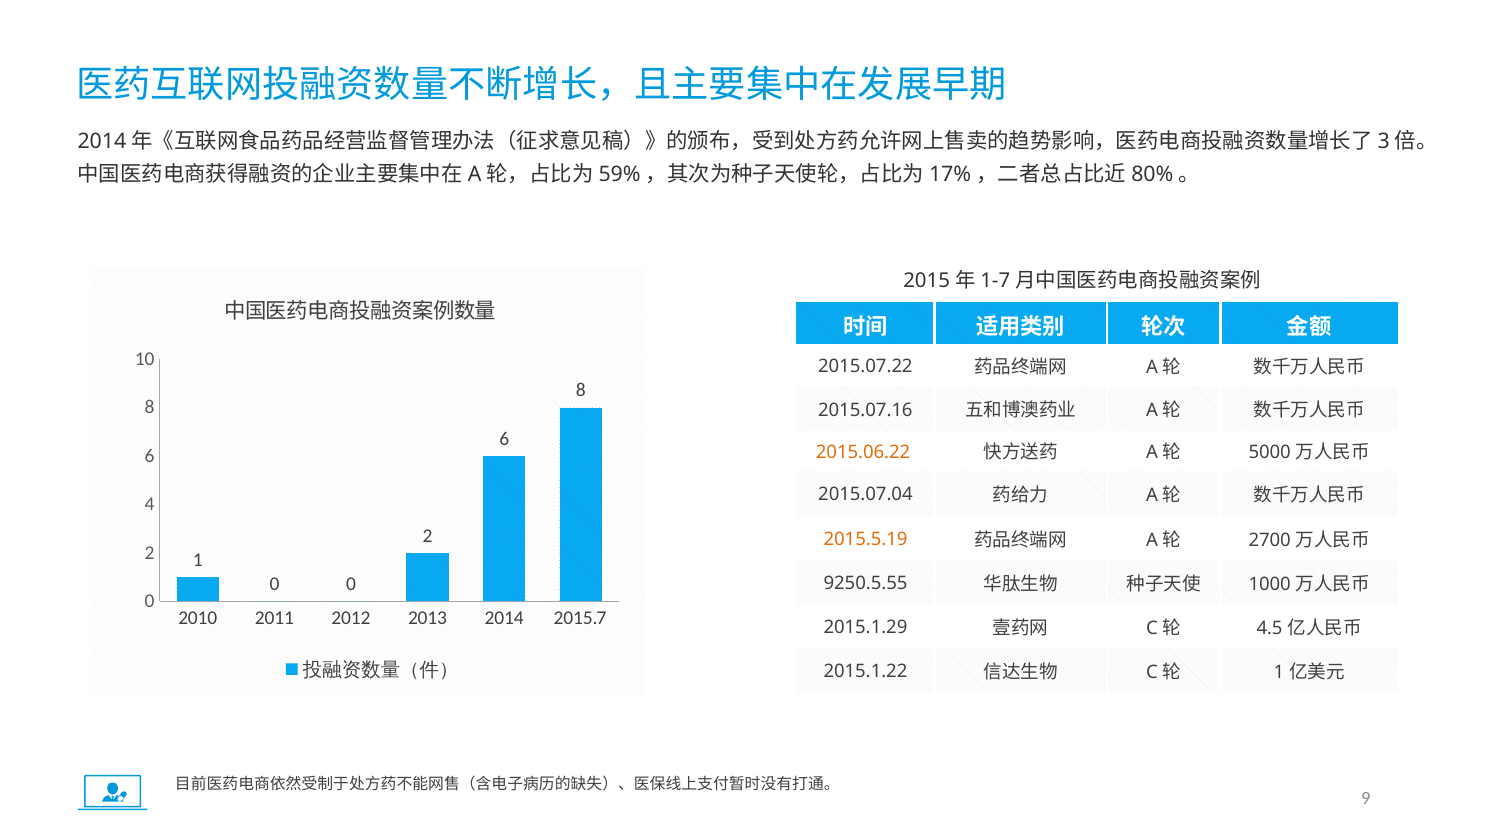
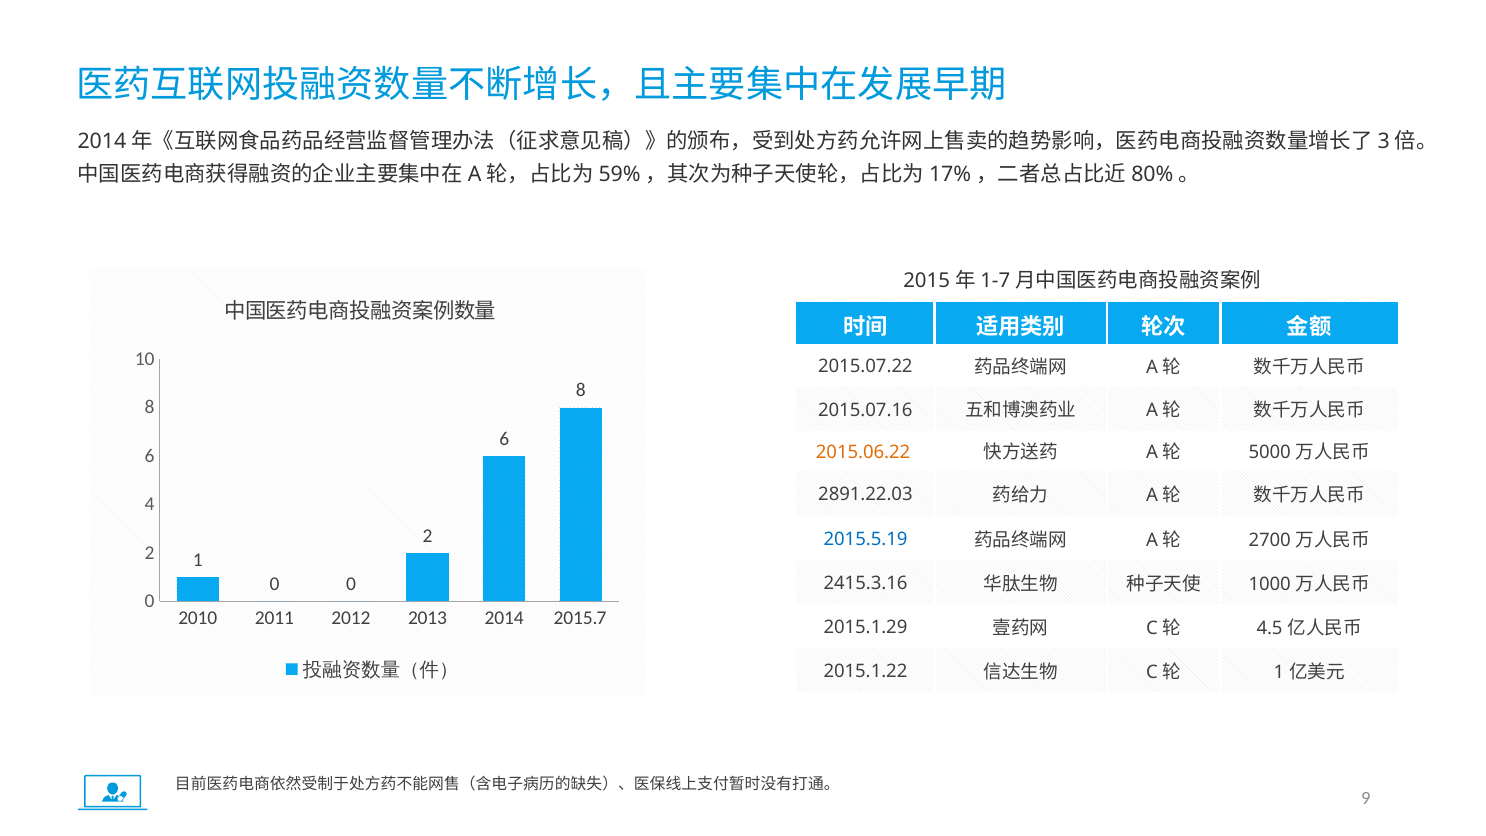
2015.07.04: 2015.07.04 -> 2891.22.03
2015.5.19 colour: orange -> blue
9250.5.55: 9250.5.55 -> 2415.3.16
